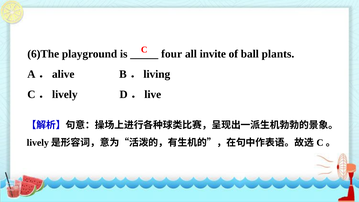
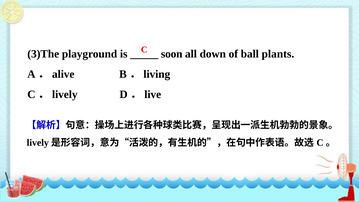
6)The: 6)The -> 3)The
four: four -> soon
invite: invite -> down
